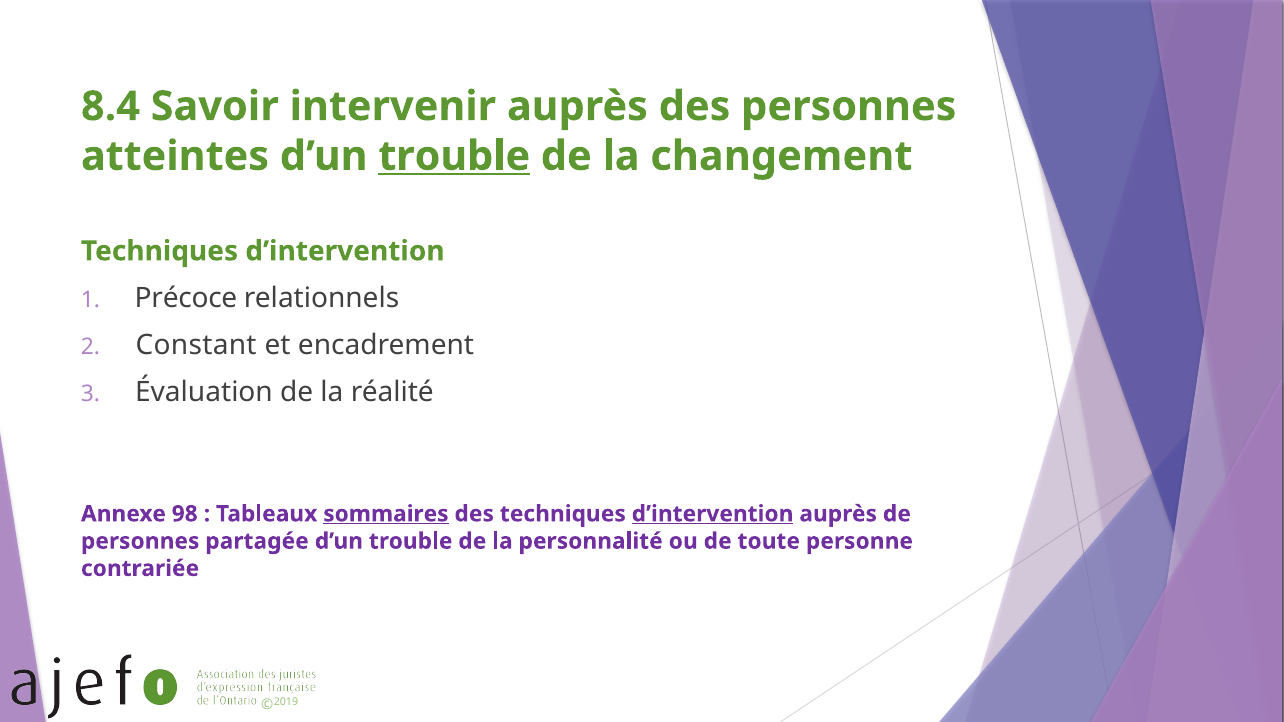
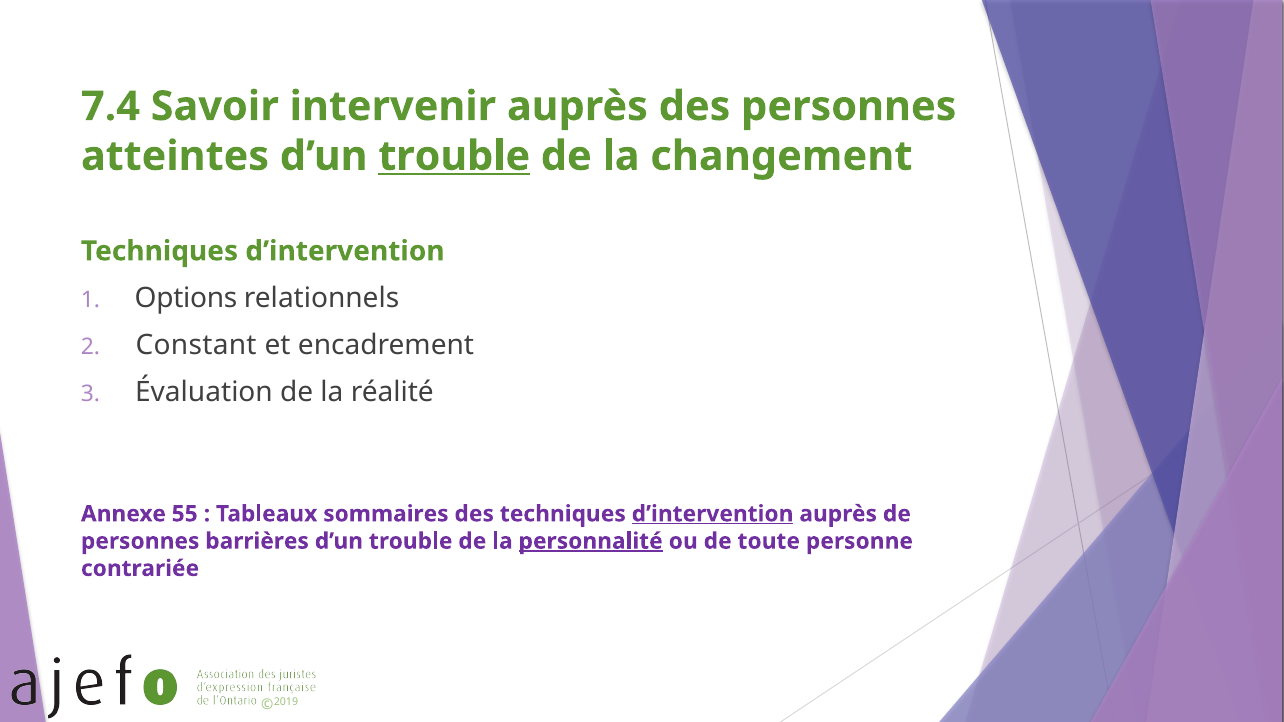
8.4: 8.4 -> 7.4
Précoce: Précoce -> Options
98: 98 -> 55
sommaires underline: present -> none
partagée: partagée -> barrières
personnalité underline: none -> present
